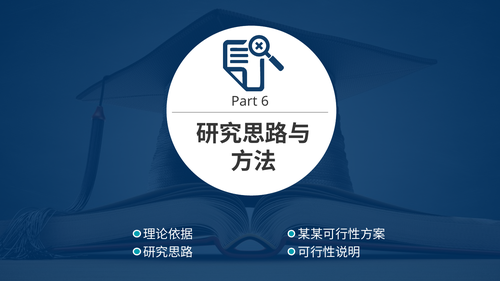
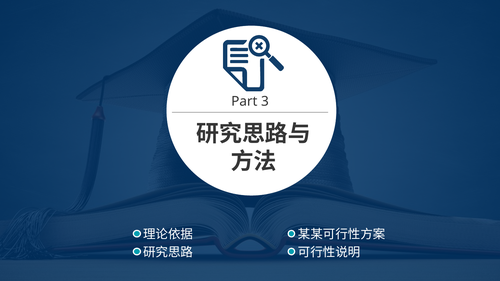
6: 6 -> 3
